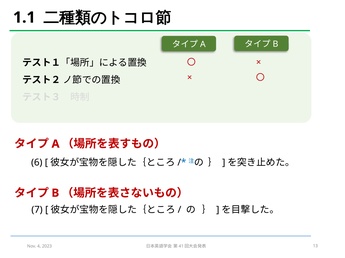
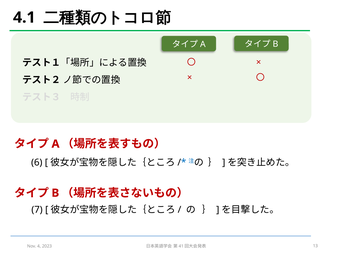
1.1: 1.1 -> 4.1
